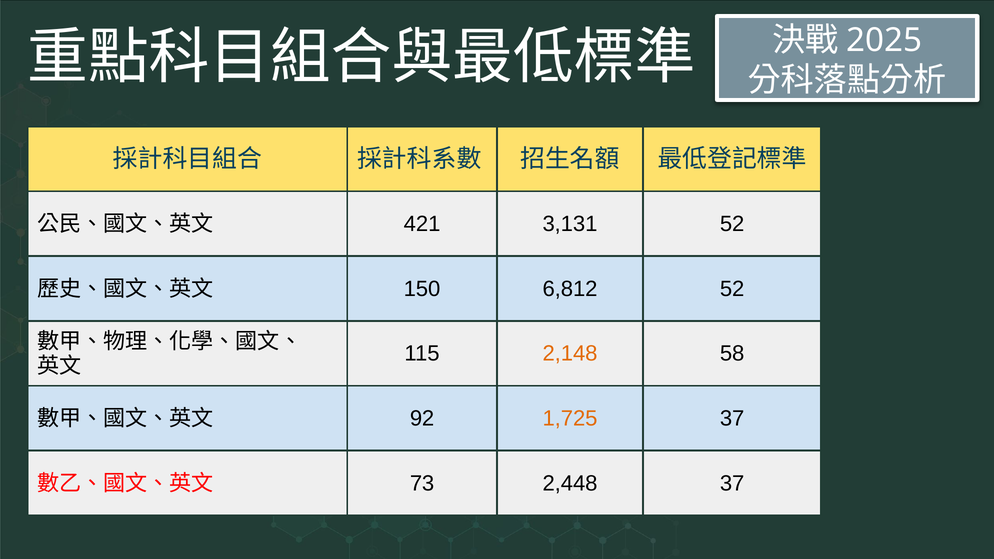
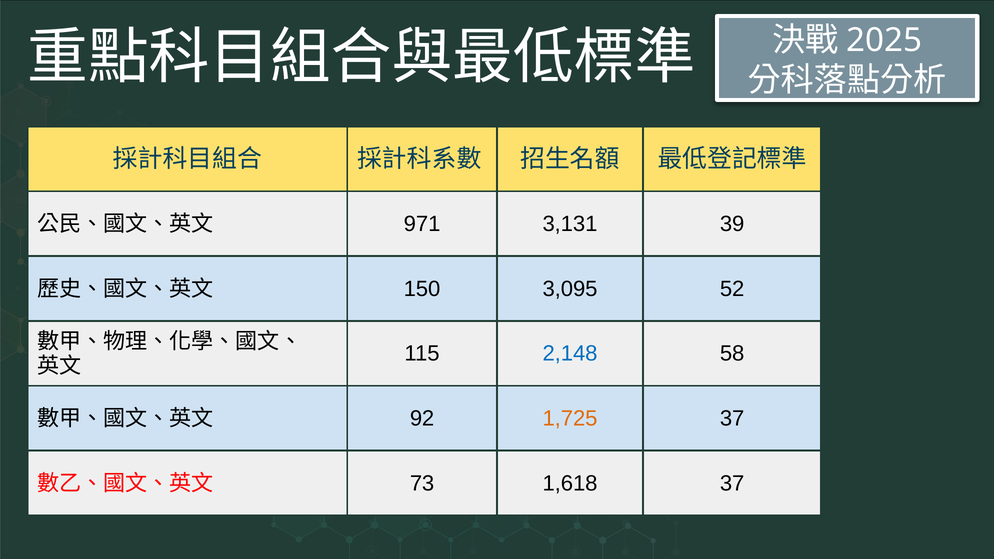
421: 421 -> 971
3,131 52: 52 -> 39
6,812: 6,812 -> 3,095
2,148 colour: orange -> blue
2,448: 2,448 -> 1,618
